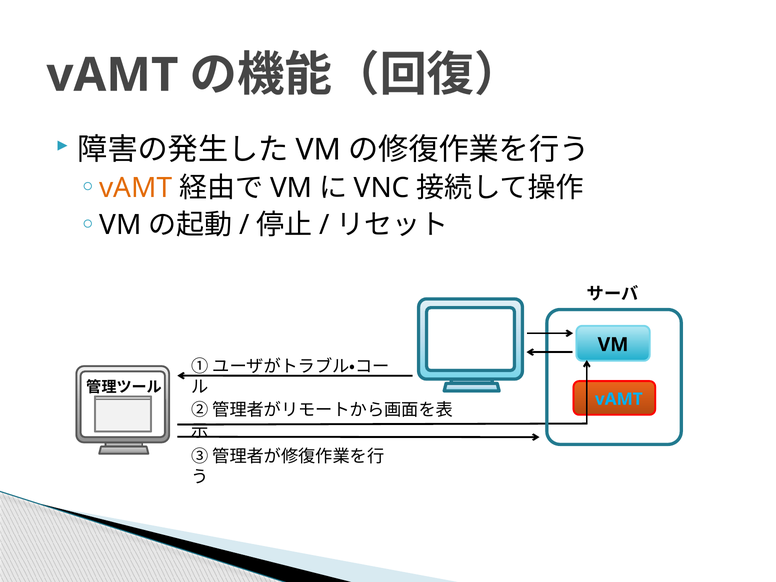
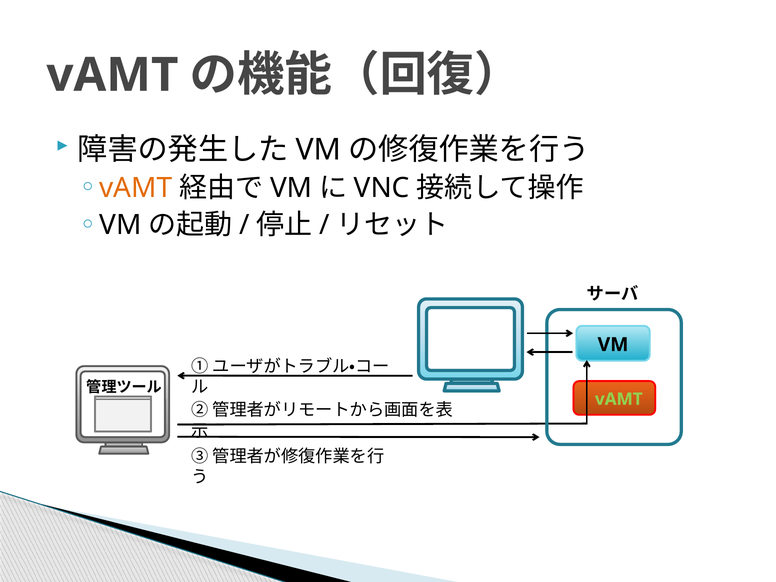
vAMT at (619, 399) colour: light blue -> light green
